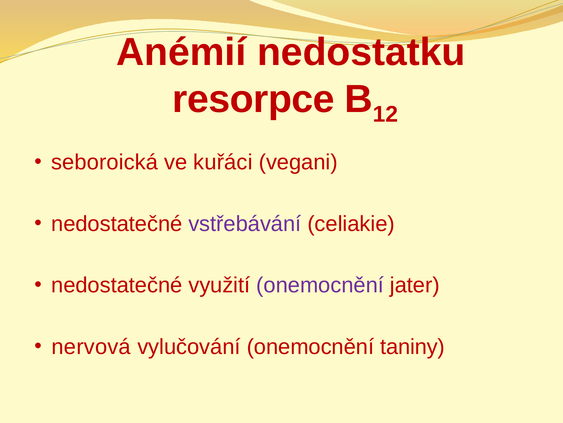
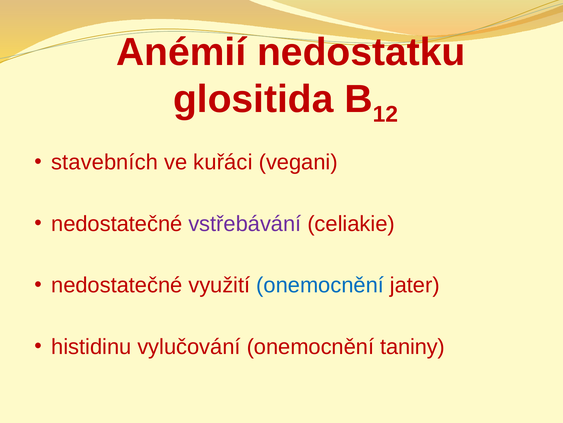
resorpce: resorpce -> glositida
seboroická: seboroická -> stavebních
onemocnění at (320, 285) colour: purple -> blue
nervová: nervová -> histidinu
